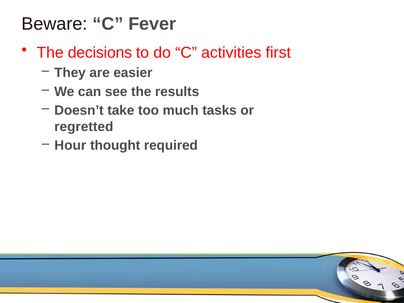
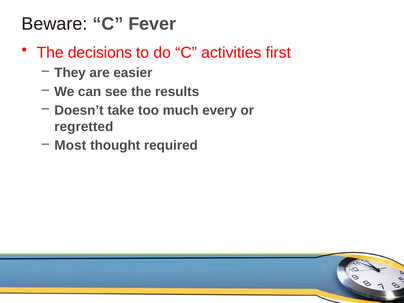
tasks: tasks -> every
Hour: Hour -> Most
